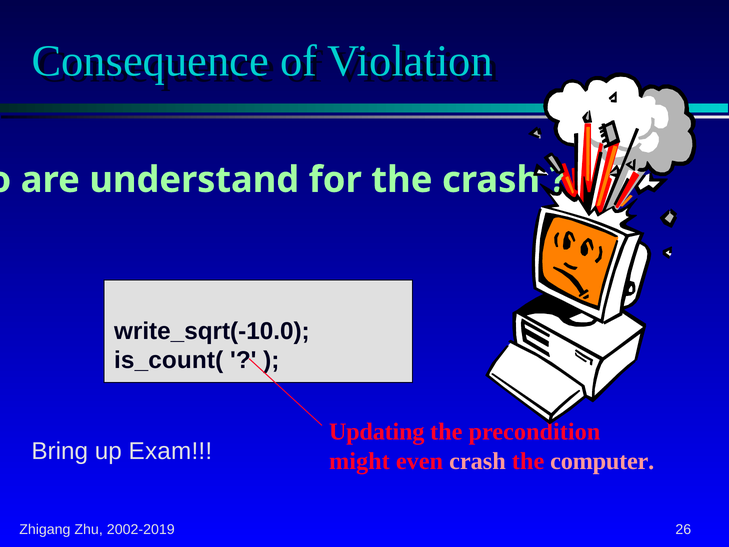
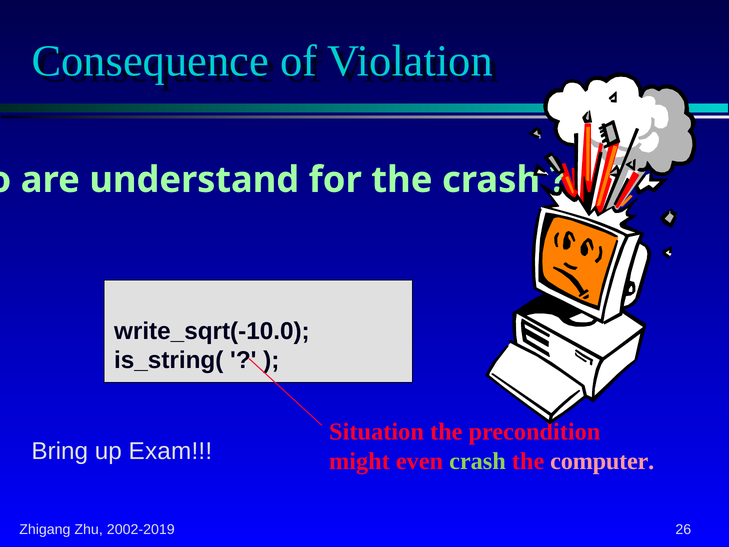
is_count(: is_count( -> is_string(
Updating: Updating -> Situation
crash at (477, 461) colour: pink -> light green
